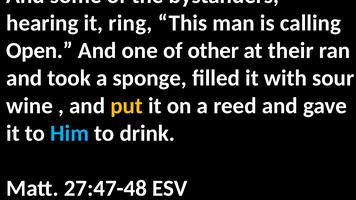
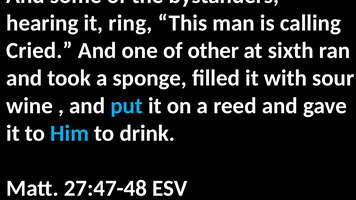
Open: Open -> Cried
their: their -> sixth
put colour: yellow -> light blue
